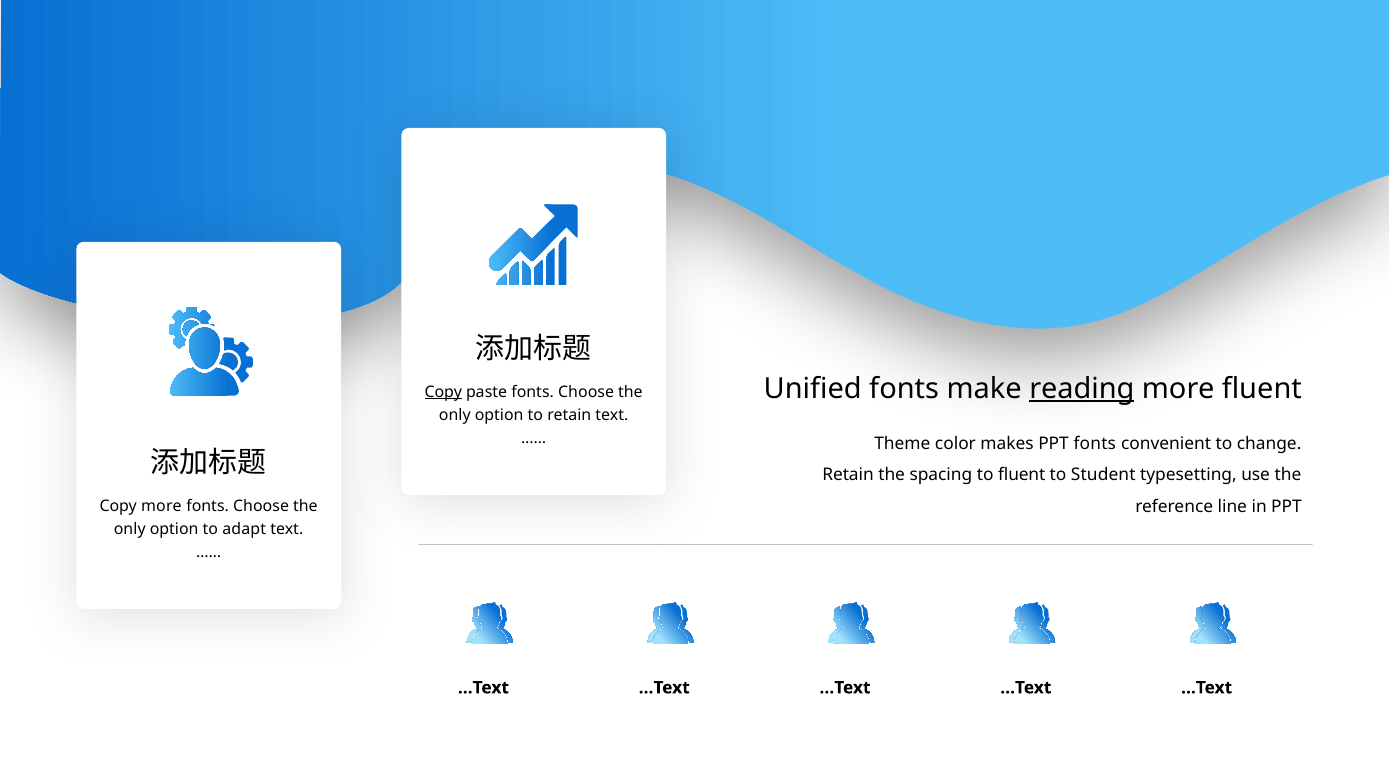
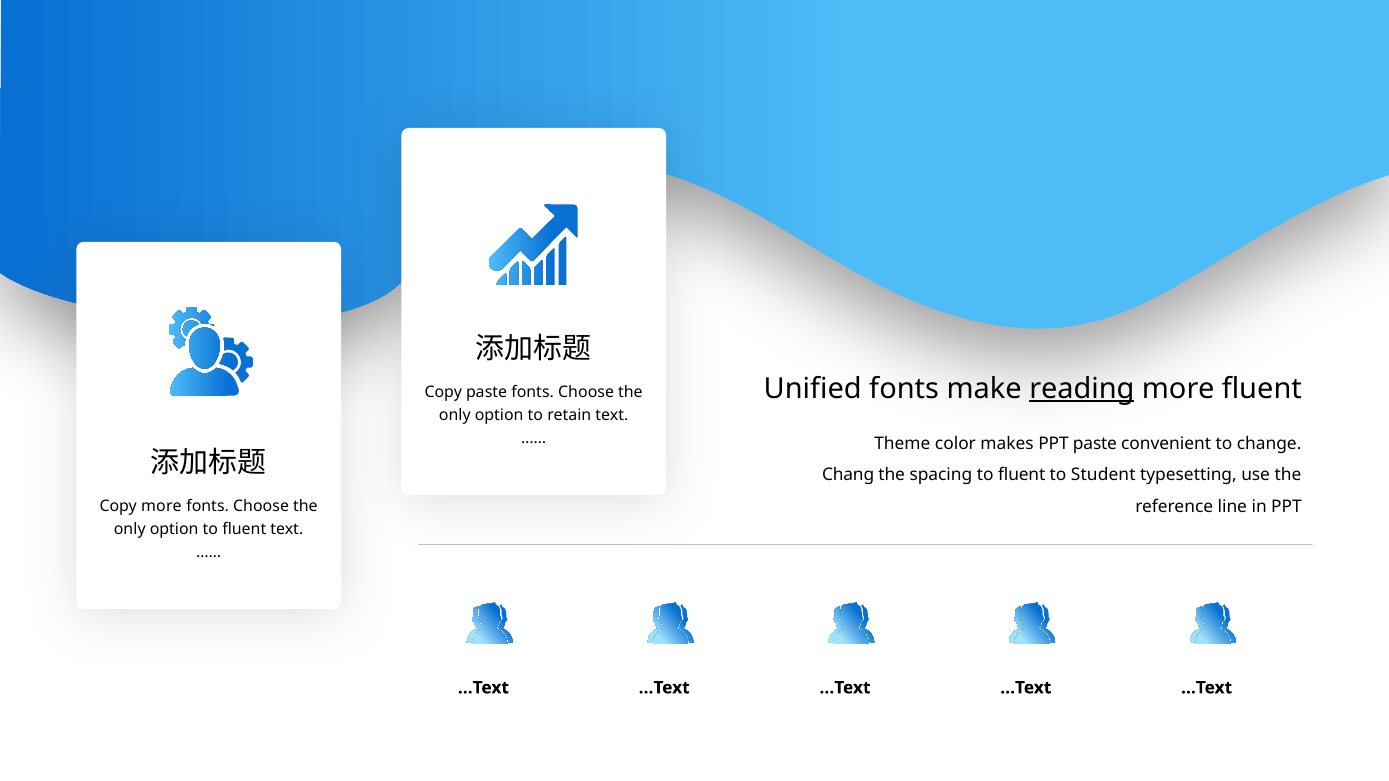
Copy at (443, 392) underline: present -> none
PPT fonts: fonts -> paste
Retain at (848, 475): Retain -> Chang
option to adapt: adapt -> fluent
